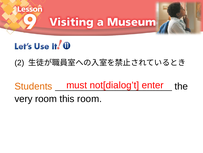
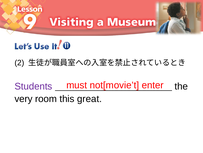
not[dialog’t: not[dialog’t -> not[movie’t
Students colour: orange -> purple
this room: room -> great
